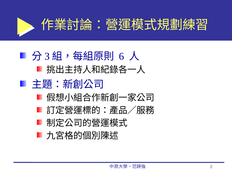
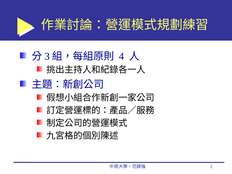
6: 6 -> 4
